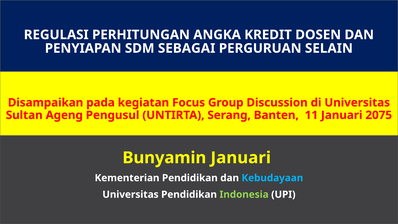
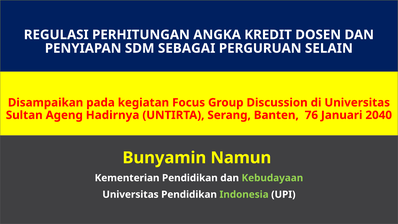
Pengusul: Pengusul -> Hadirnya
11: 11 -> 76
2075: 2075 -> 2040
Bunyamin Januari: Januari -> Namun
Kebudayaan colour: light blue -> light green
